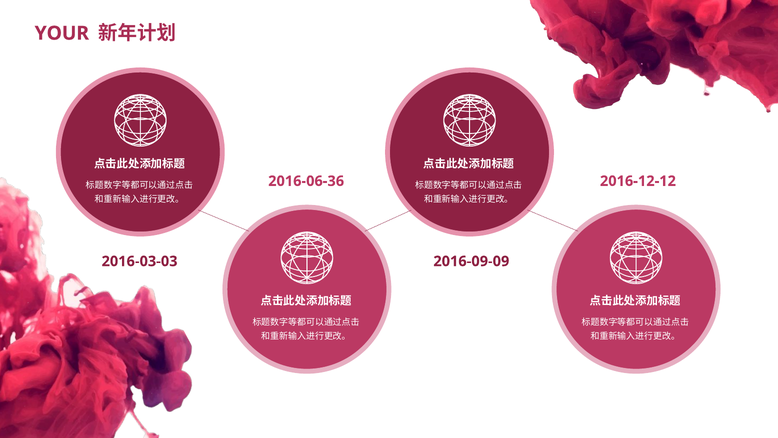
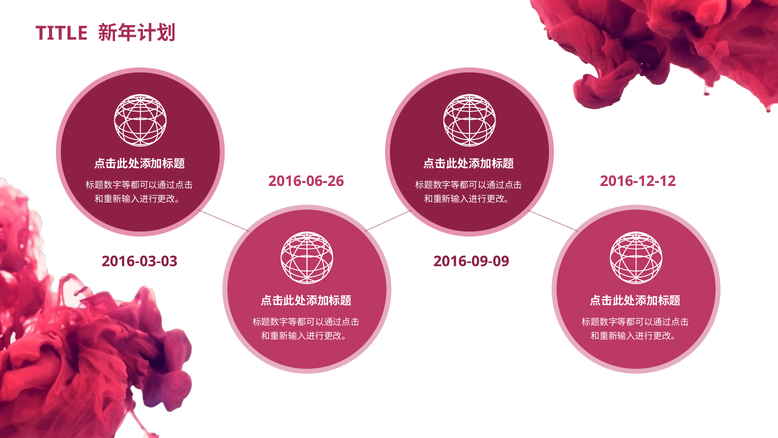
YOUR: YOUR -> TITLE
2016-06-36: 2016-06-36 -> 2016-06-26
